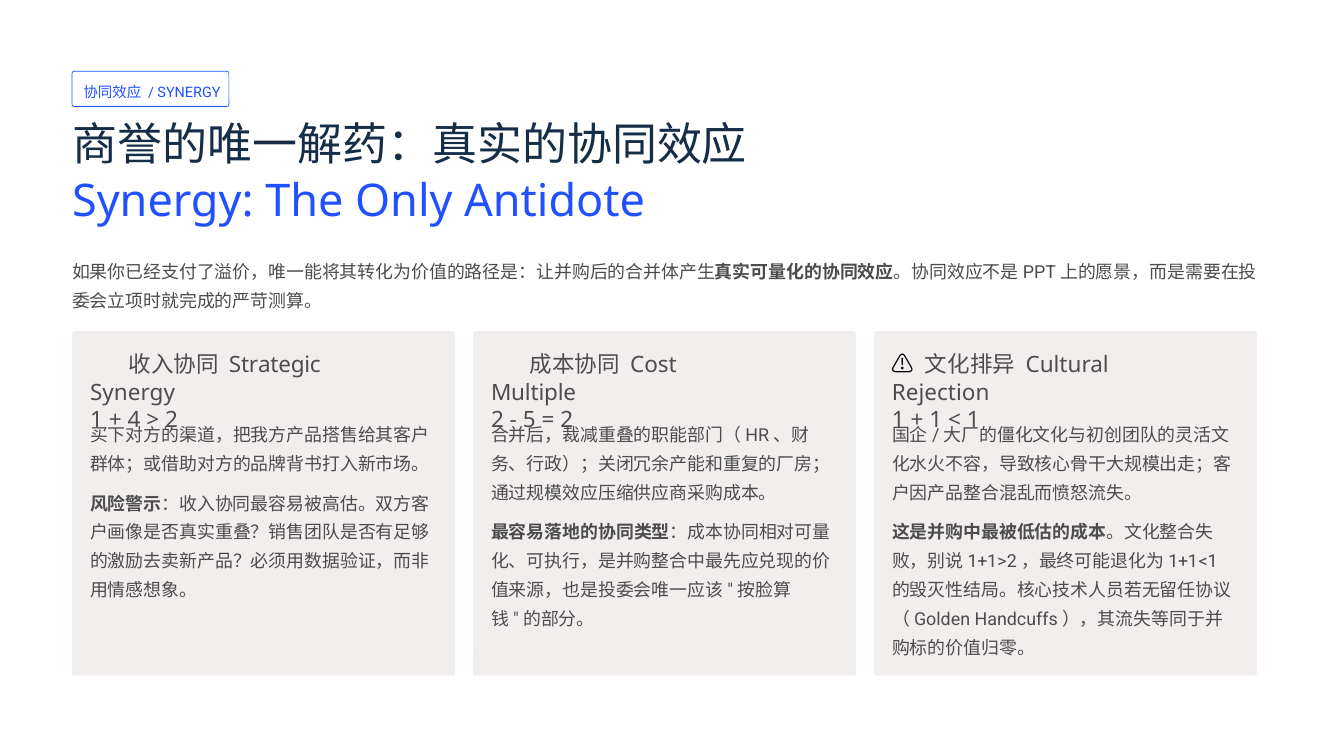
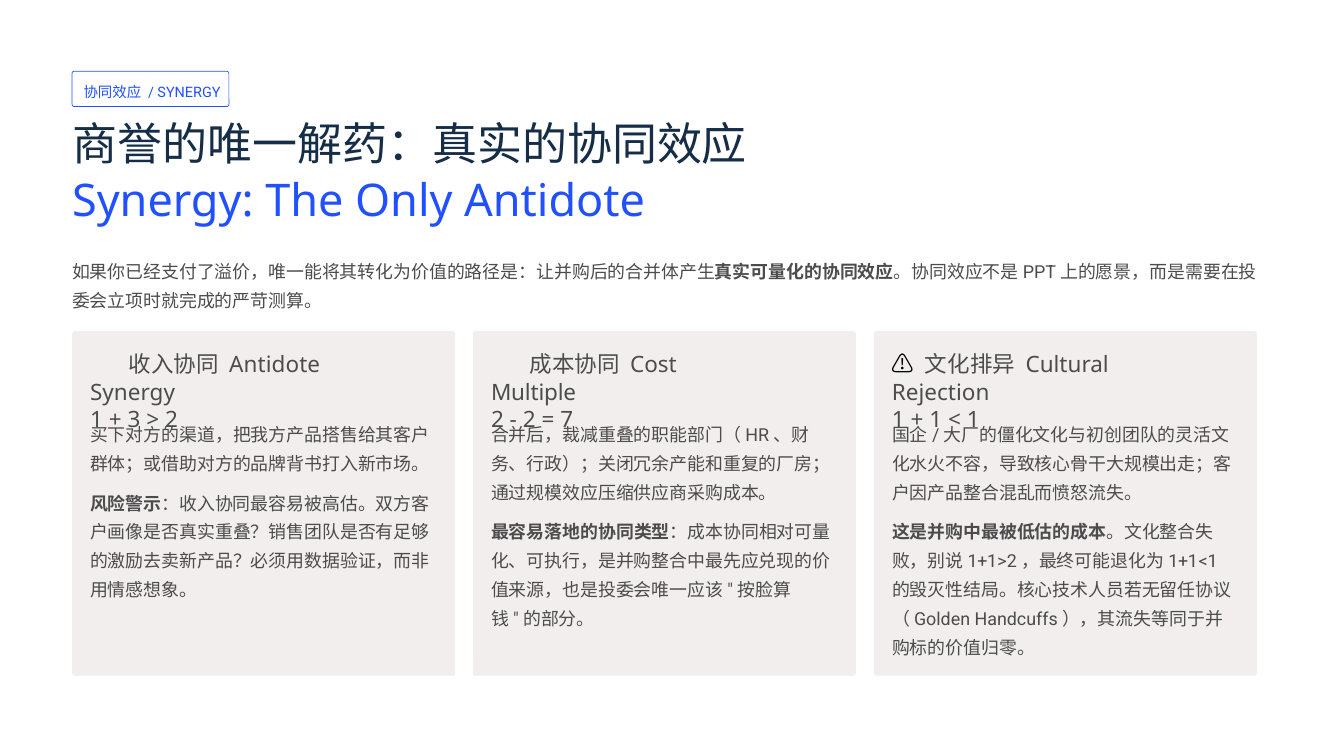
Strategic at (275, 365): Strategic -> Antidote
4: 4 -> 3
5 at (529, 421): 5 -> 2
2 at (567, 421): 2 -> 7
